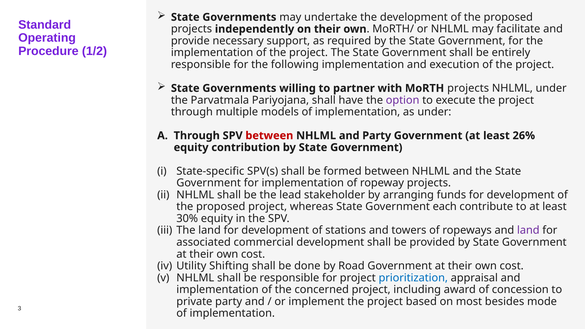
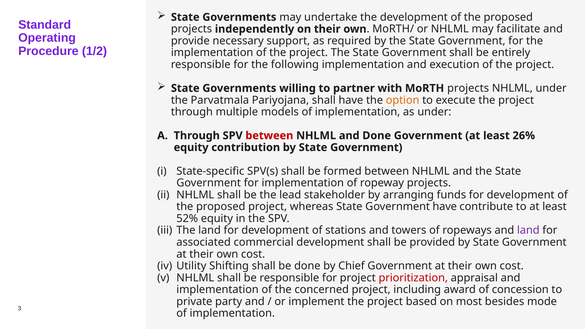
option colour: purple -> orange
and Party: Party -> Done
Government each: each -> have
30%: 30% -> 52%
Road: Road -> Chief
prioritization colour: blue -> red
